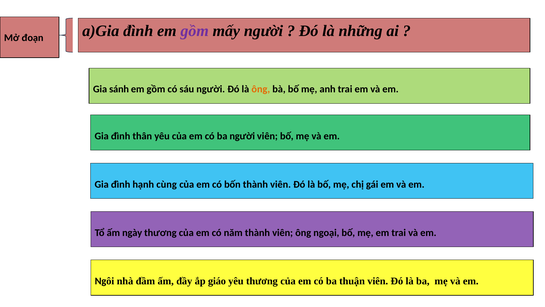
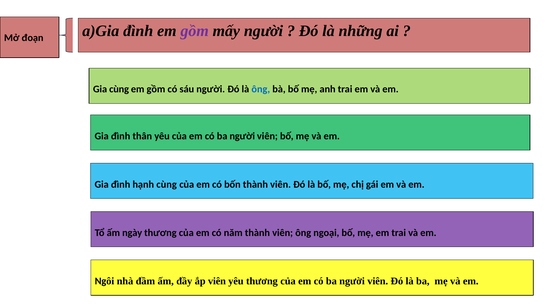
Gia sánh: sánh -> cùng
ông at (261, 89) colour: orange -> blue
ắp giáo: giáo -> viên
thuận at (352, 281): thuận -> người
